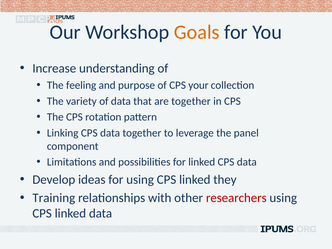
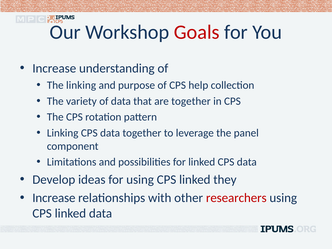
Goals colour: orange -> red
The feeling: feeling -> linking
your: your -> help
Training at (54, 198): Training -> Increase
